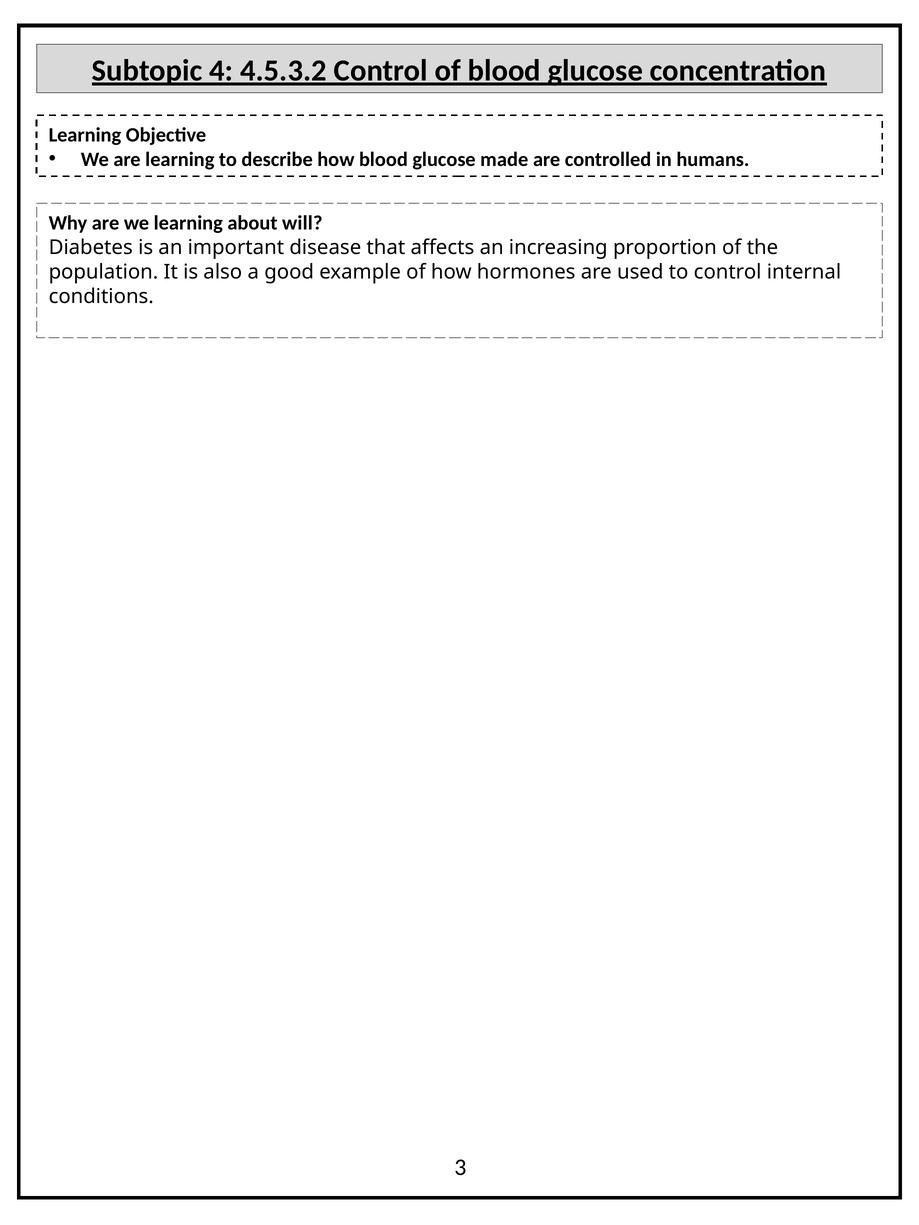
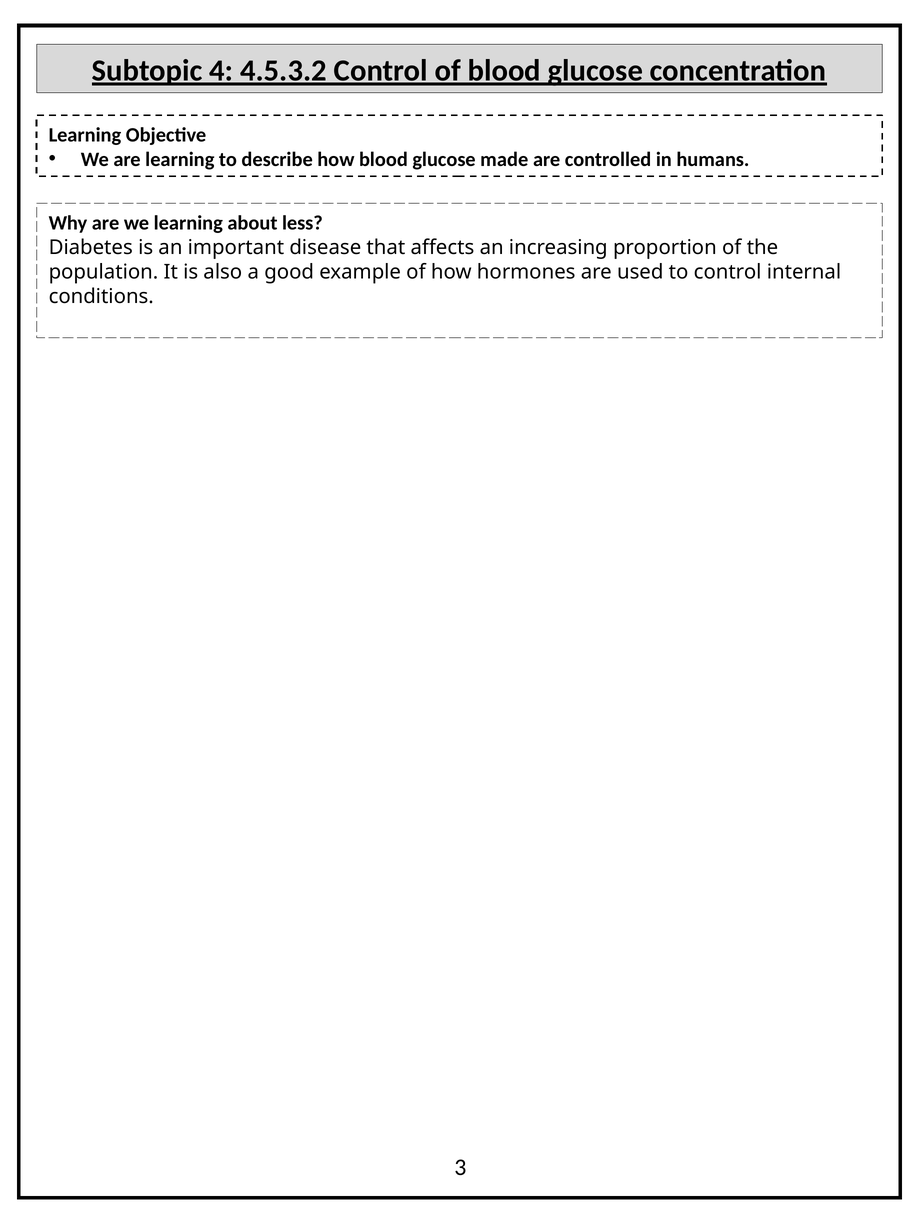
will: will -> less
